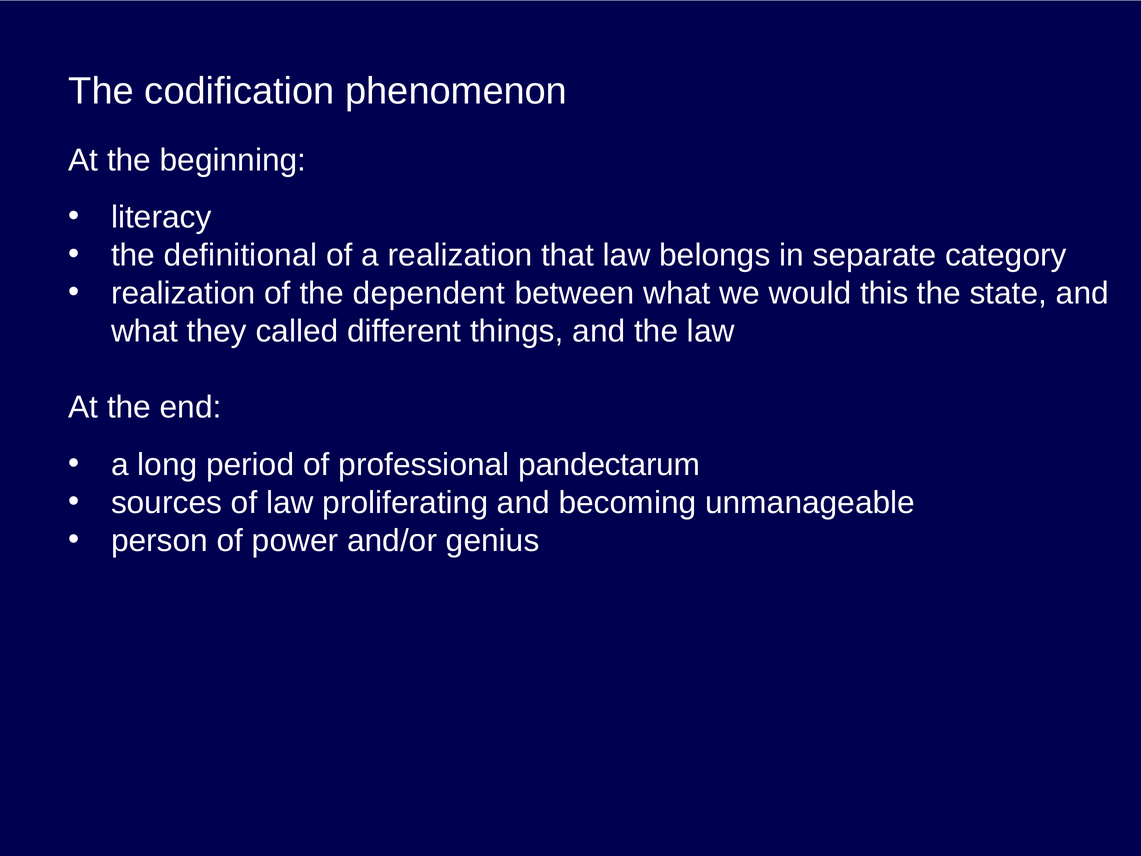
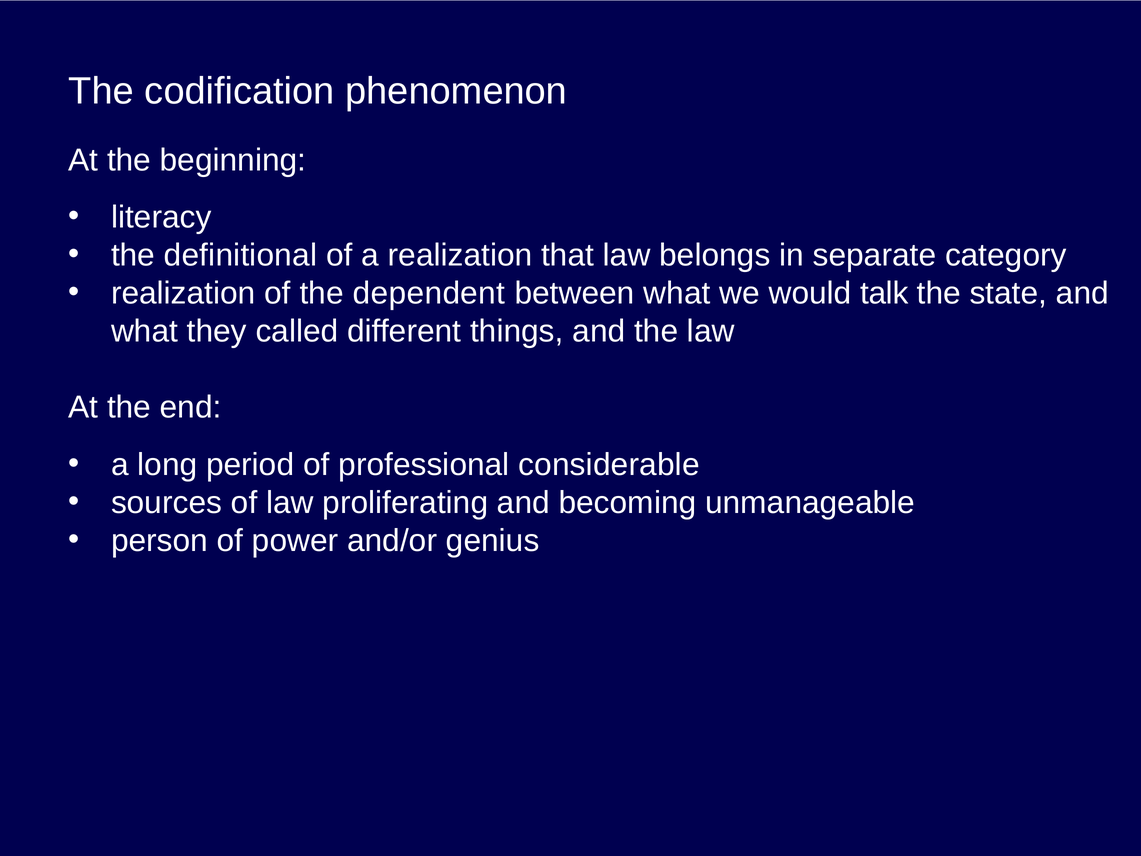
this: this -> talk
pandectarum: pandectarum -> considerable
